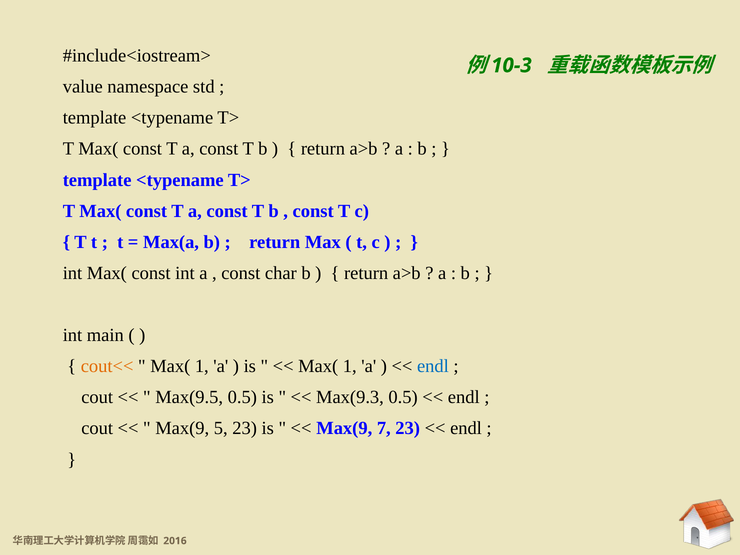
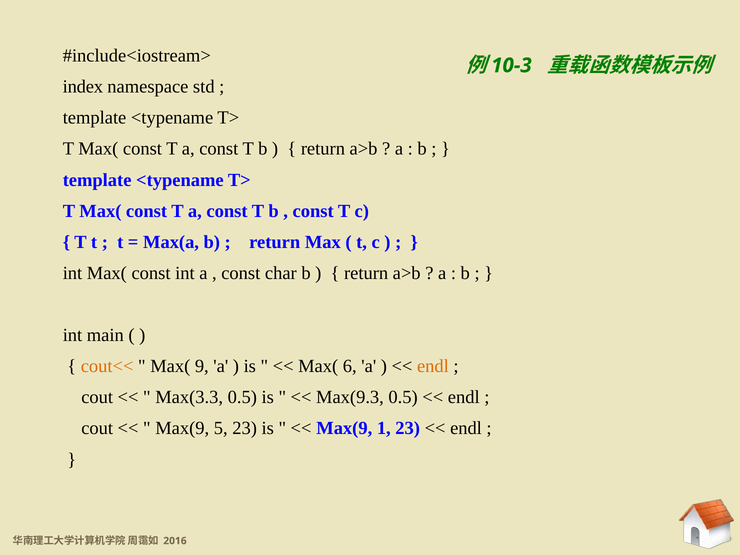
value: value -> index
1 at (202, 366): 1 -> 9
1 at (350, 366): 1 -> 6
endl at (433, 366) colour: blue -> orange
Max(9.5: Max(9.5 -> Max(3.3
7: 7 -> 1
